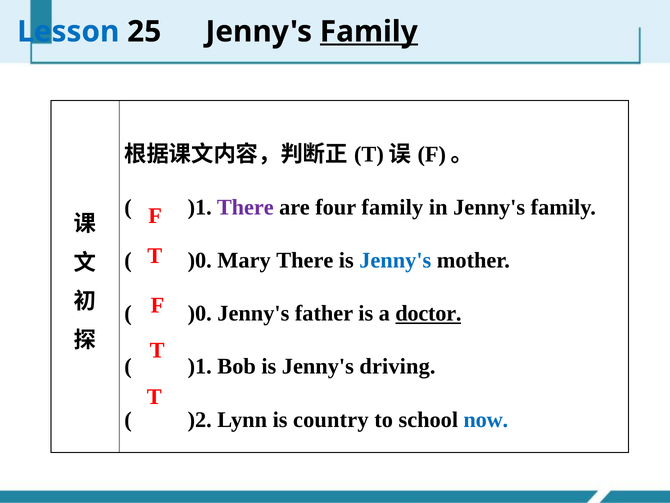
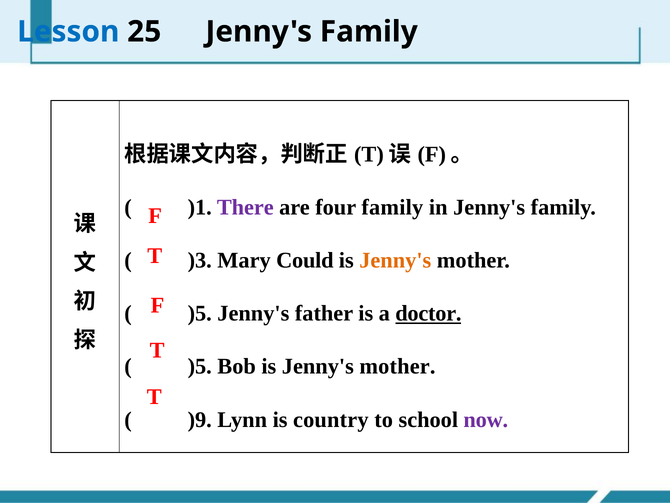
Family at (369, 32) underline: present -> none
)0 at (200, 260): )0 -> )3
Mary There: There -> Could
Jenny's at (395, 260) colour: blue -> orange
)0 at (200, 313): )0 -> )5
)1 at (200, 366): )1 -> )5
Bob is Jenny's driving: driving -> mother
)2: )2 -> )9
now colour: blue -> purple
